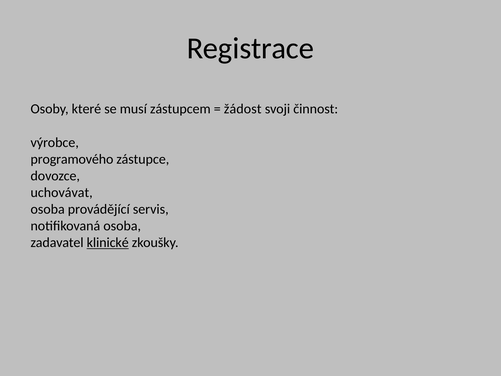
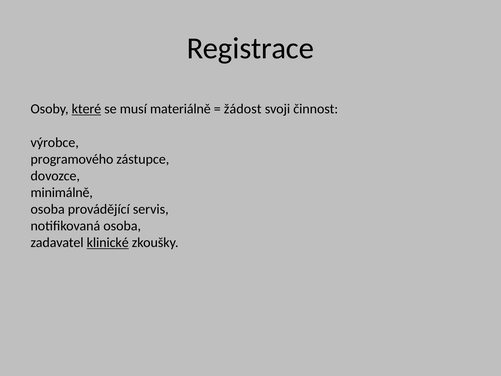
které underline: none -> present
zástupcem: zástupcem -> materiálně
uchovávat: uchovávat -> minimálně
